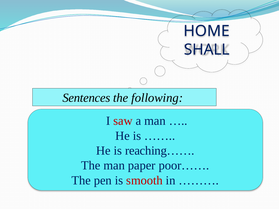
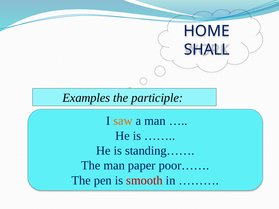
Sentences: Sentences -> Examples
following: following -> participle
saw colour: red -> orange
reaching……: reaching…… -> standing……
